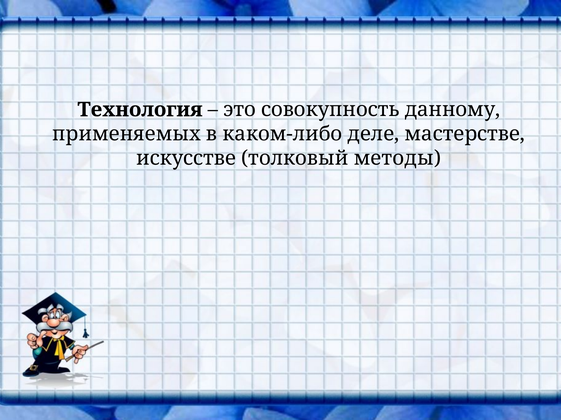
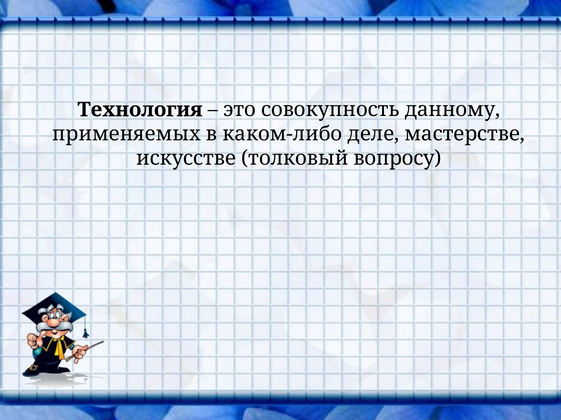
методы: методы -> вопросу
